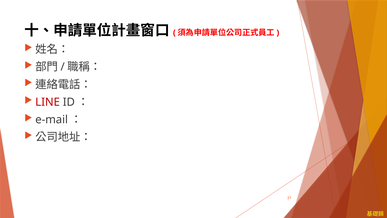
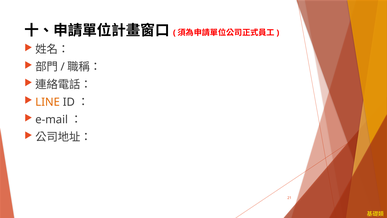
LINE colour: red -> orange
